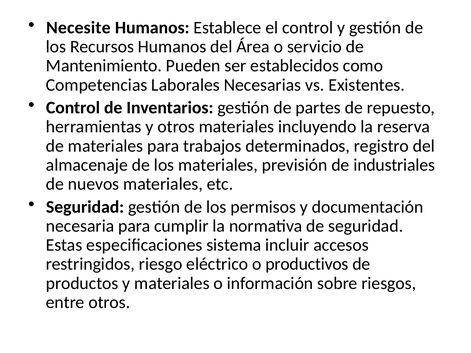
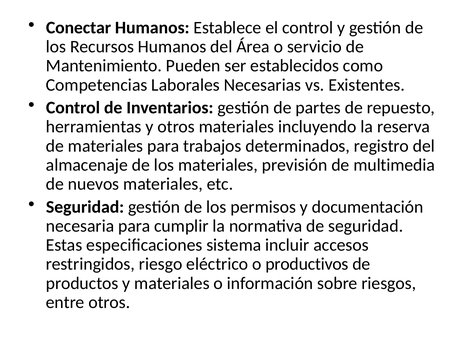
Necesite: Necesite -> Conectar
industriales: industriales -> multimedia
